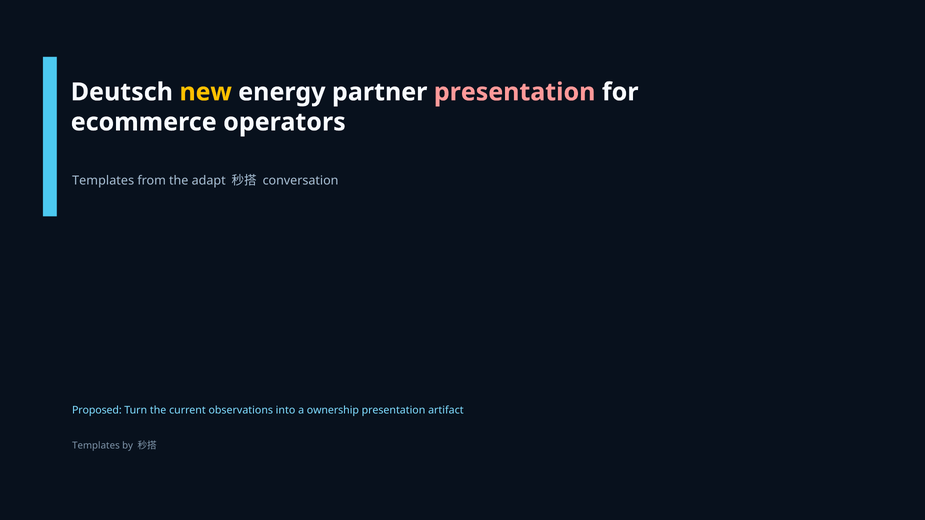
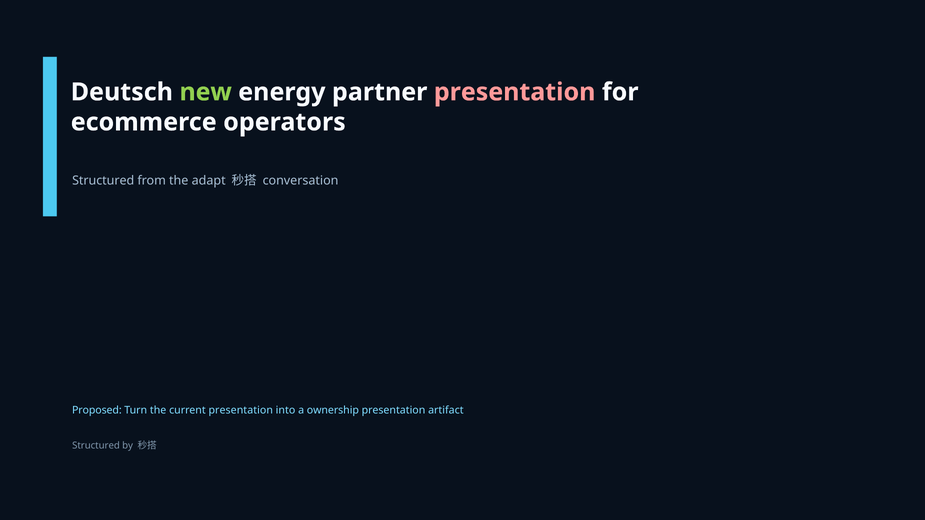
new colour: yellow -> light green
Templates at (103, 181): Templates -> Structured
current observations: observations -> presentation
Templates at (96, 446): Templates -> Structured
